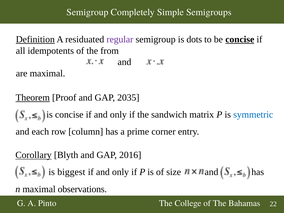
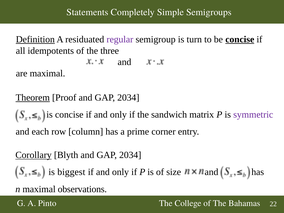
Semigroup at (87, 12): Semigroup -> Statements
dots: dots -> turn
from: from -> three
2035 at (128, 98): 2035 -> 2034
symmetric colour: blue -> purple
Blyth and GAP 2016: 2016 -> 2034
